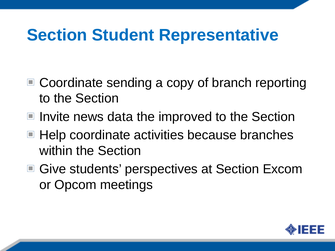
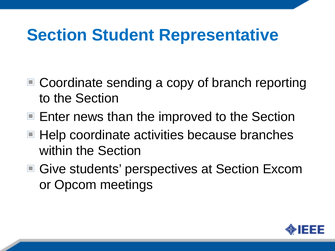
Invite: Invite -> Enter
data: data -> than
